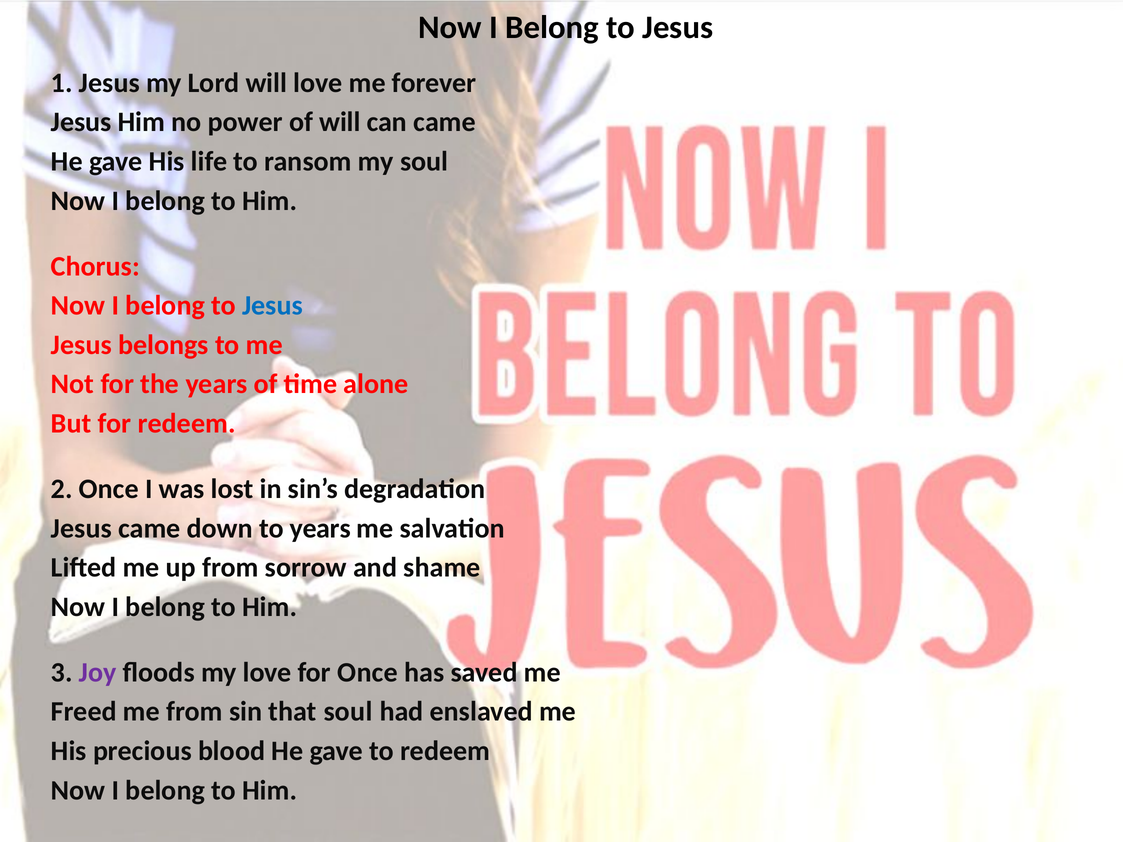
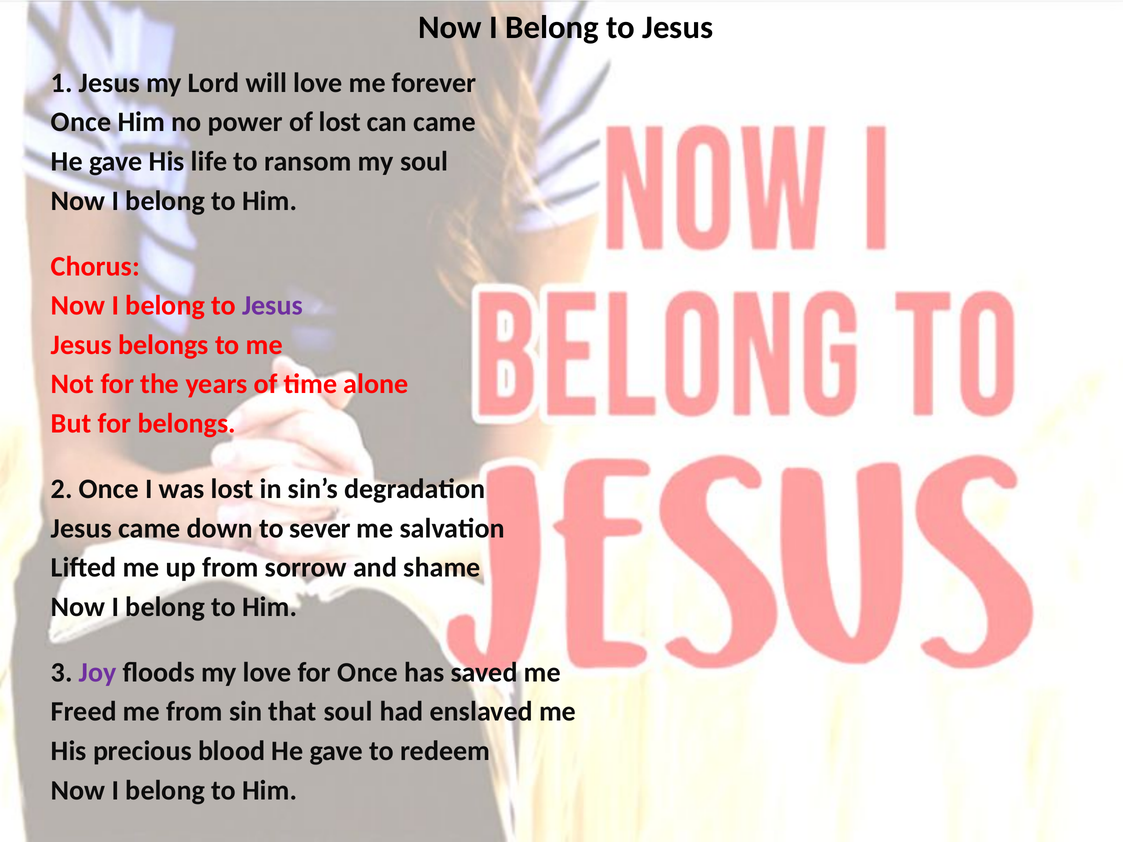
Jesus at (81, 122): Jesus -> Once
of will: will -> lost
Jesus at (272, 306) colour: blue -> purple
for redeem: redeem -> belongs
to years: years -> sever
